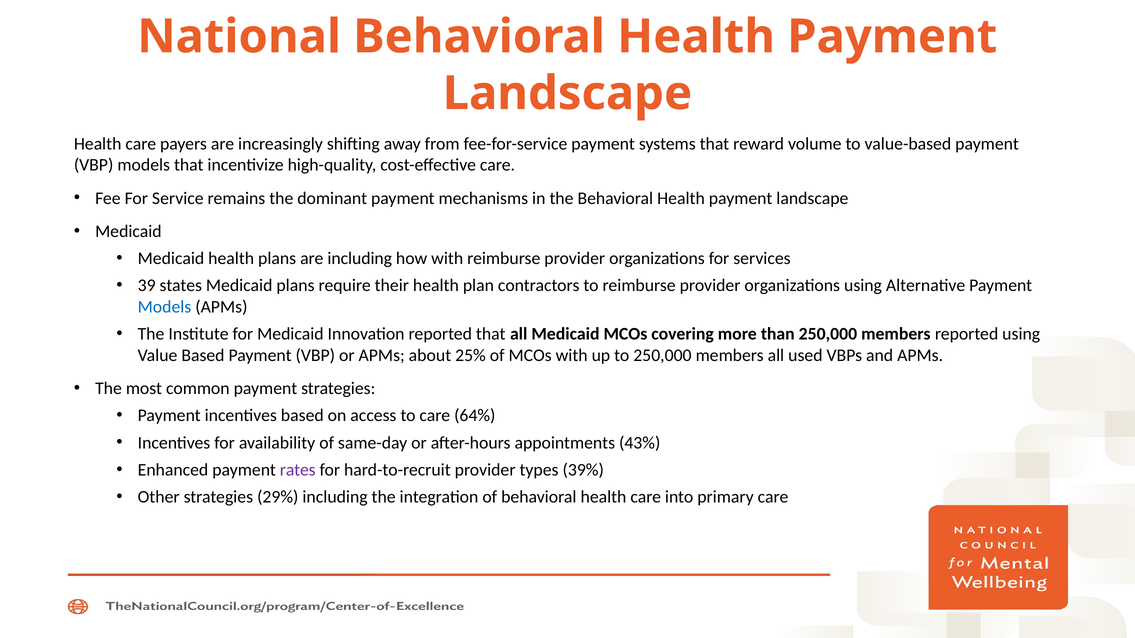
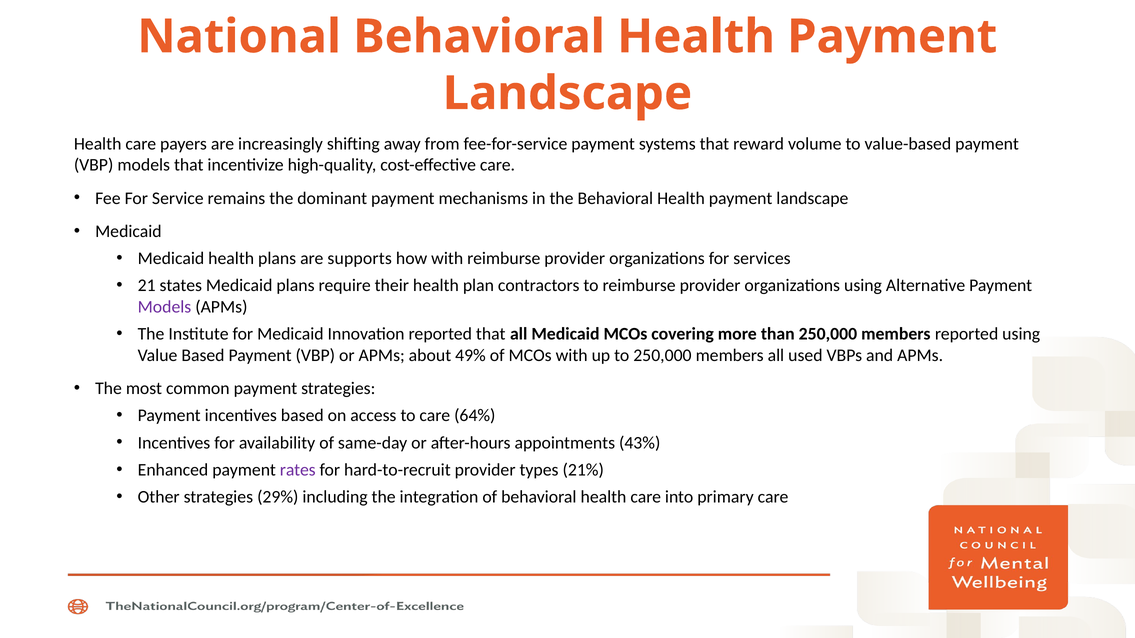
are including: including -> supports
39: 39 -> 21
Models at (165, 307) colour: blue -> purple
25%: 25% -> 49%
39%: 39% -> 21%
